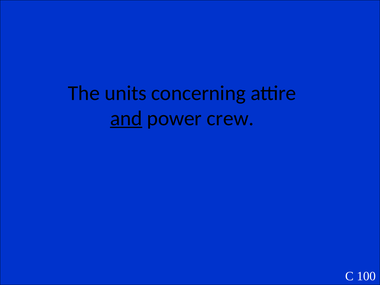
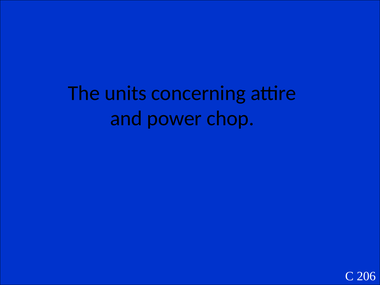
and underline: present -> none
crew: crew -> chop
100: 100 -> 206
